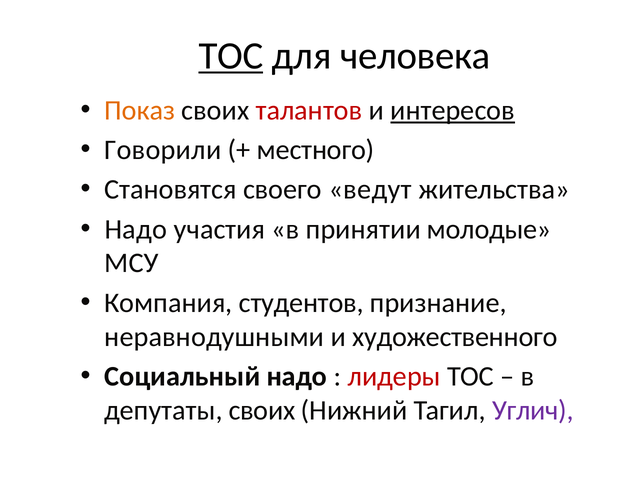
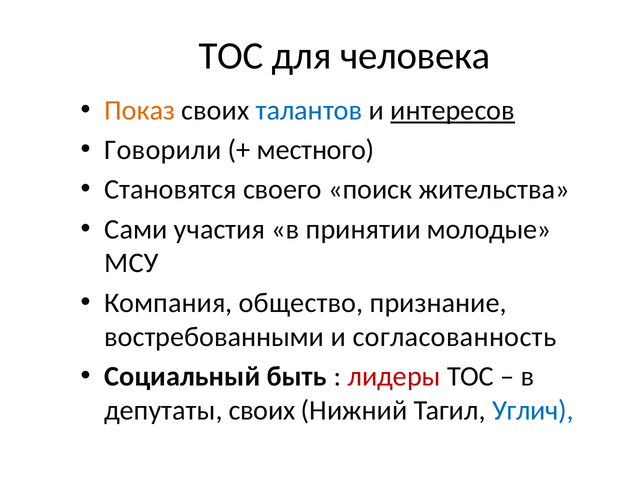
ТОС at (231, 56) underline: present -> none
талантов colour: red -> blue
ведут: ведут -> поиск
Надо at (136, 229): Надо -> Сами
студентов: студентов -> общество
неравнодушными: неравнодушными -> востребованными
художественного: художественного -> согласованность
Социальный надо: надо -> быть
Углич colour: purple -> blue
